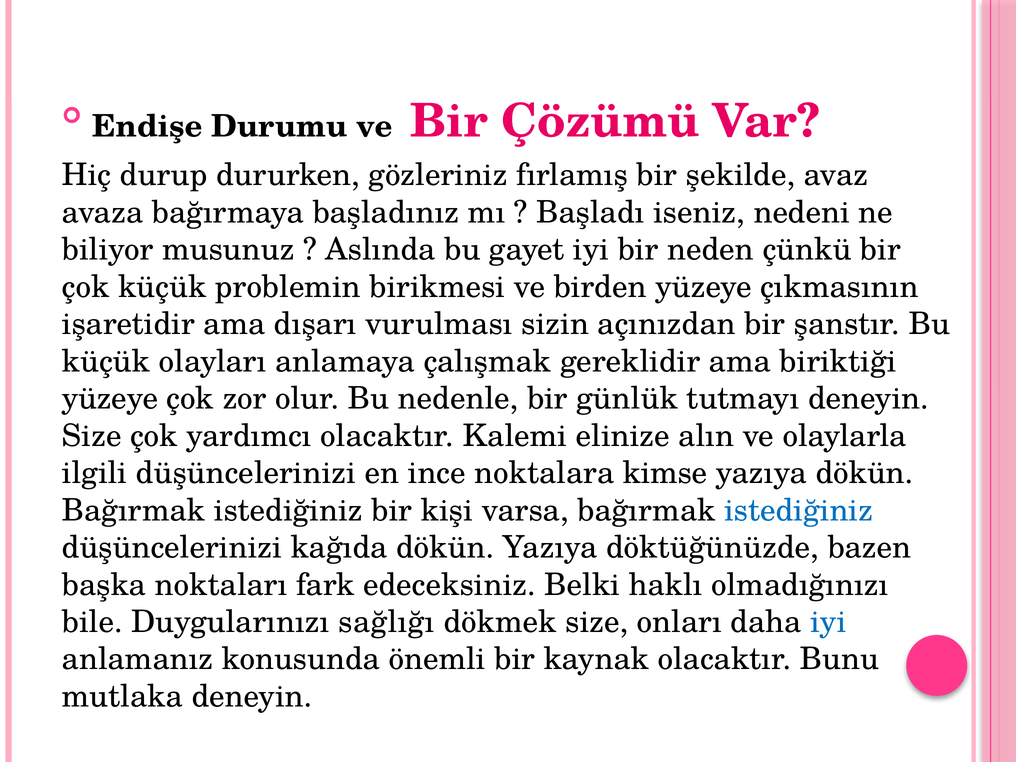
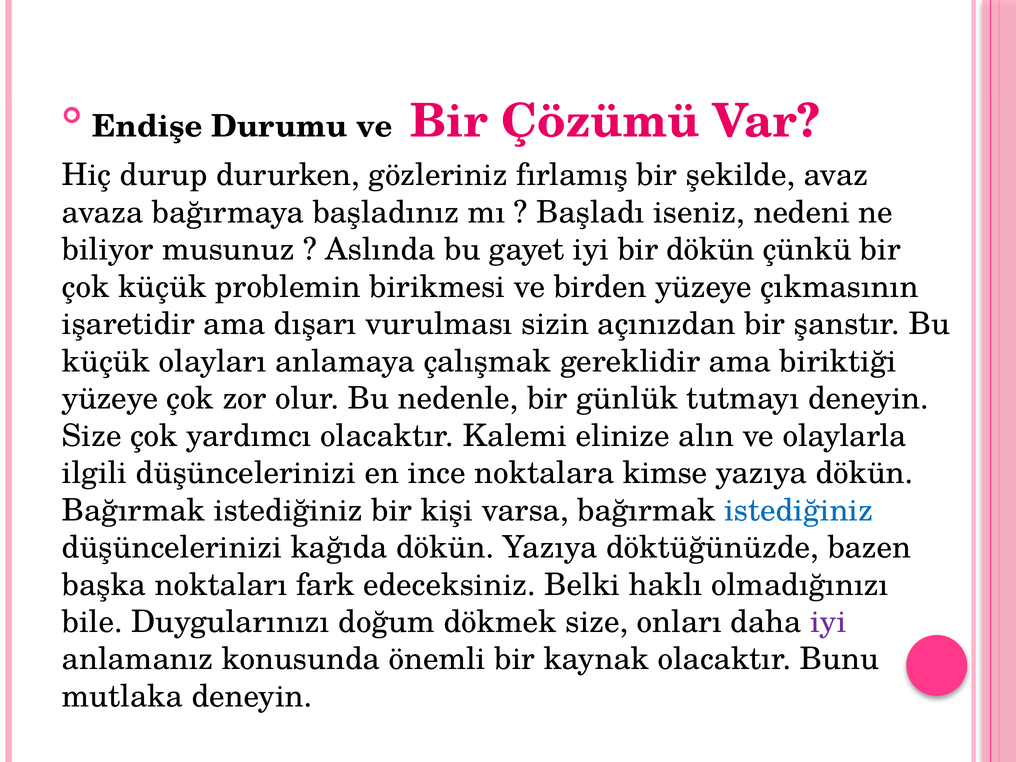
bir neden: neden -> dökün
sağlığı: sağlığı -> doğum
iyi at (828, 622) colour: blue -> purple
